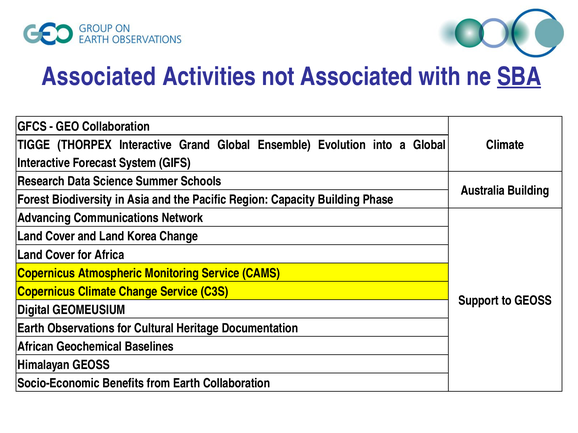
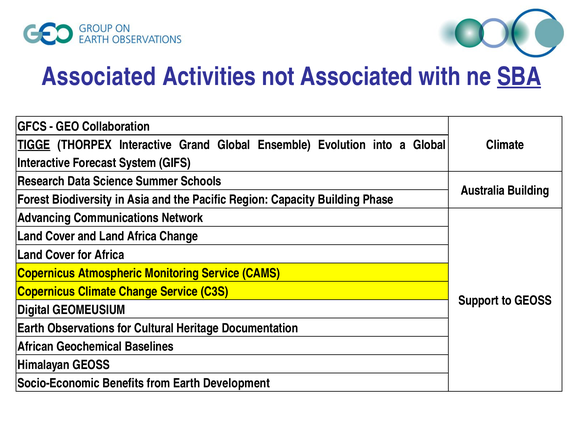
TIGGE underline: none -> present
Land Korea: Korea -> Africa
Earth Collaboration: Collaboration -> Development
